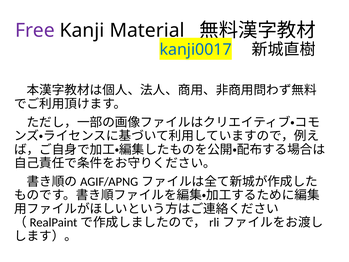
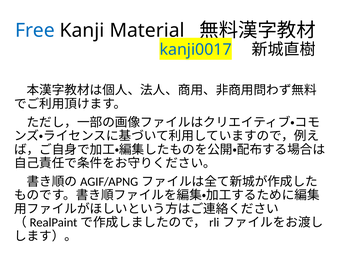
Free colour: purple -> blue
